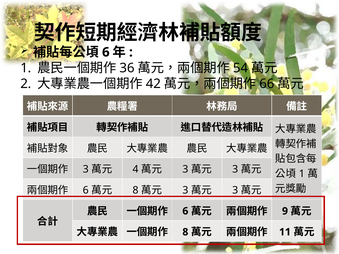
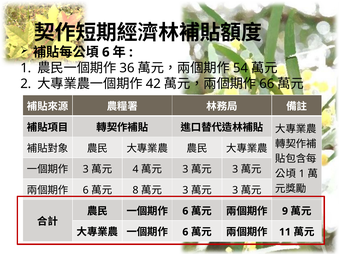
8 at (185, 232): 8 -> 6
